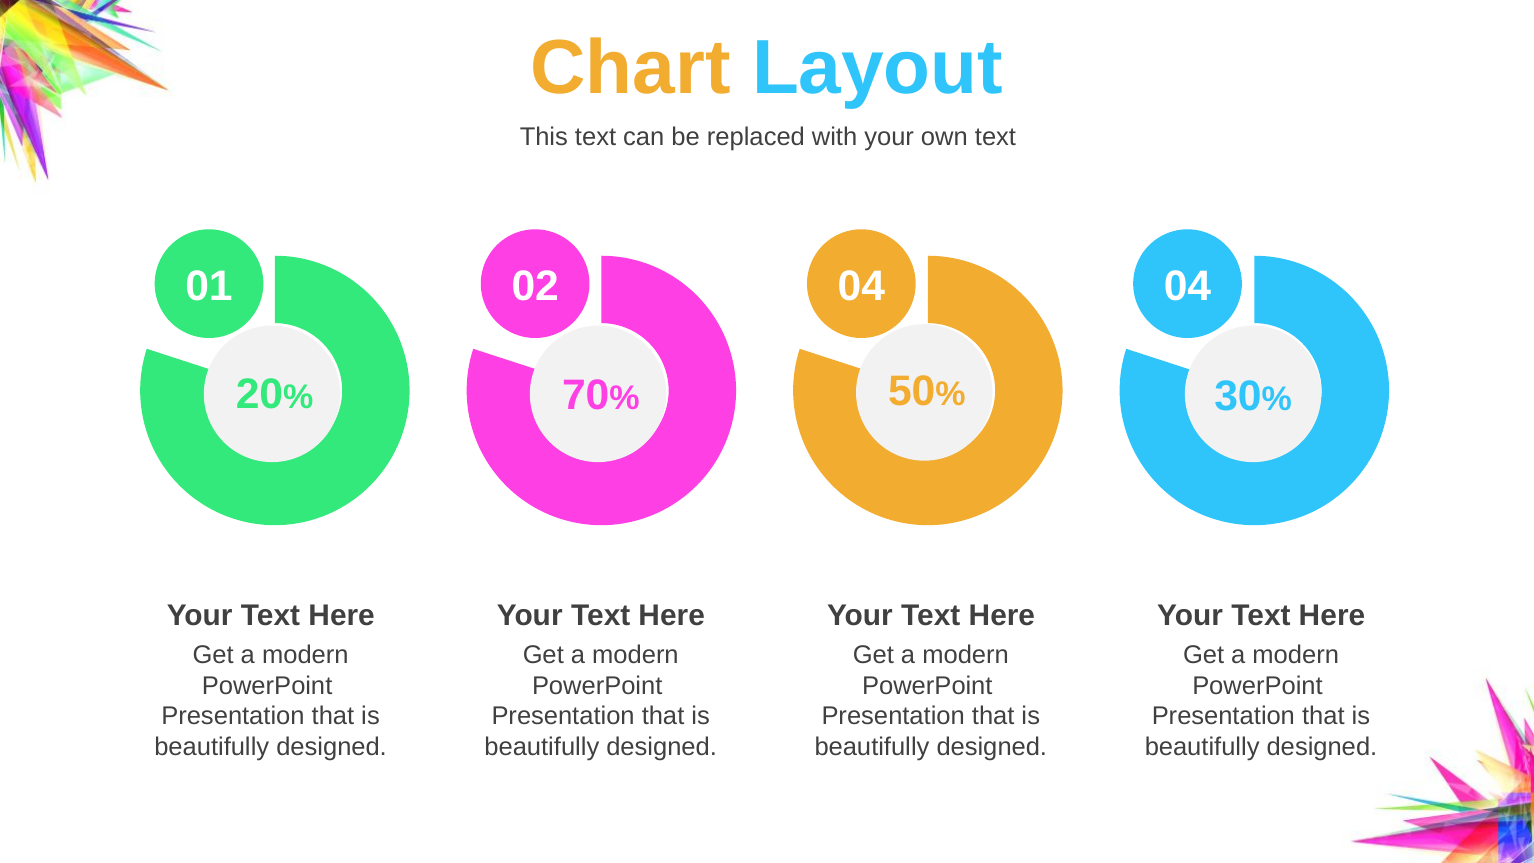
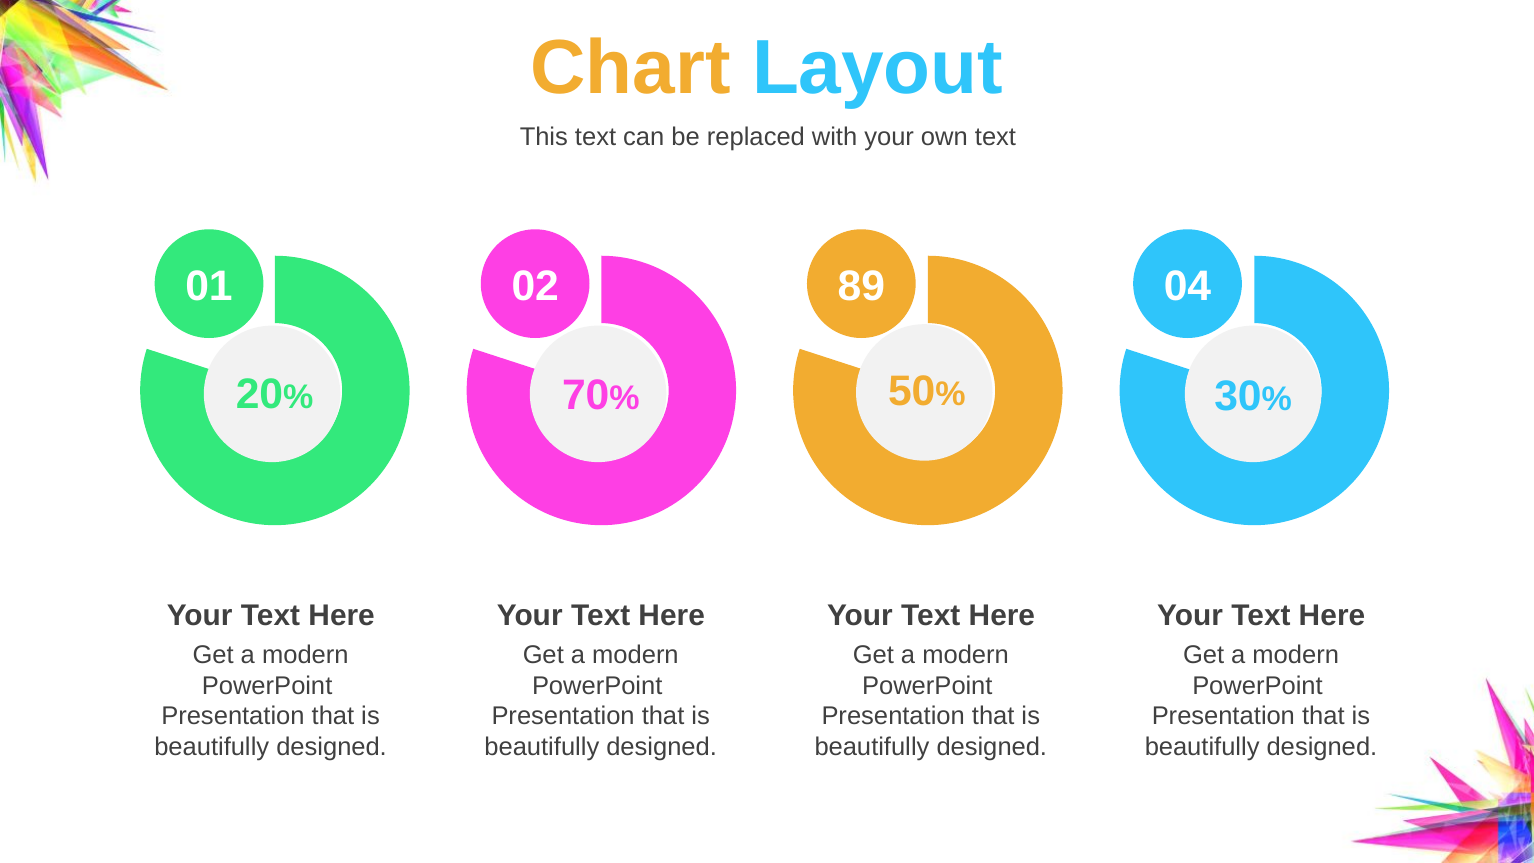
02 04: 04 -> 89
